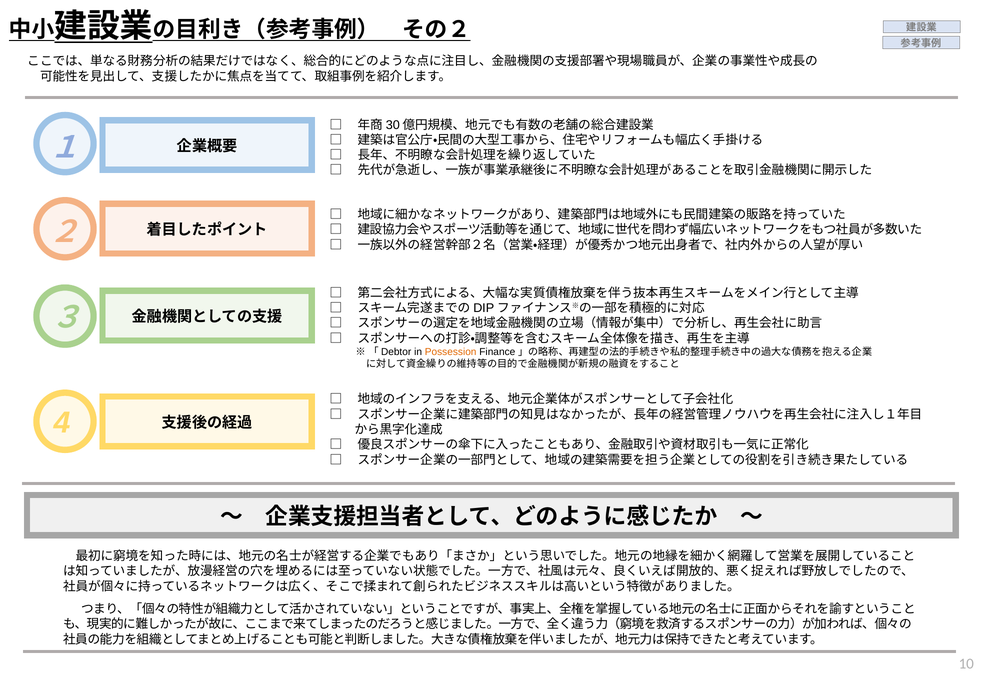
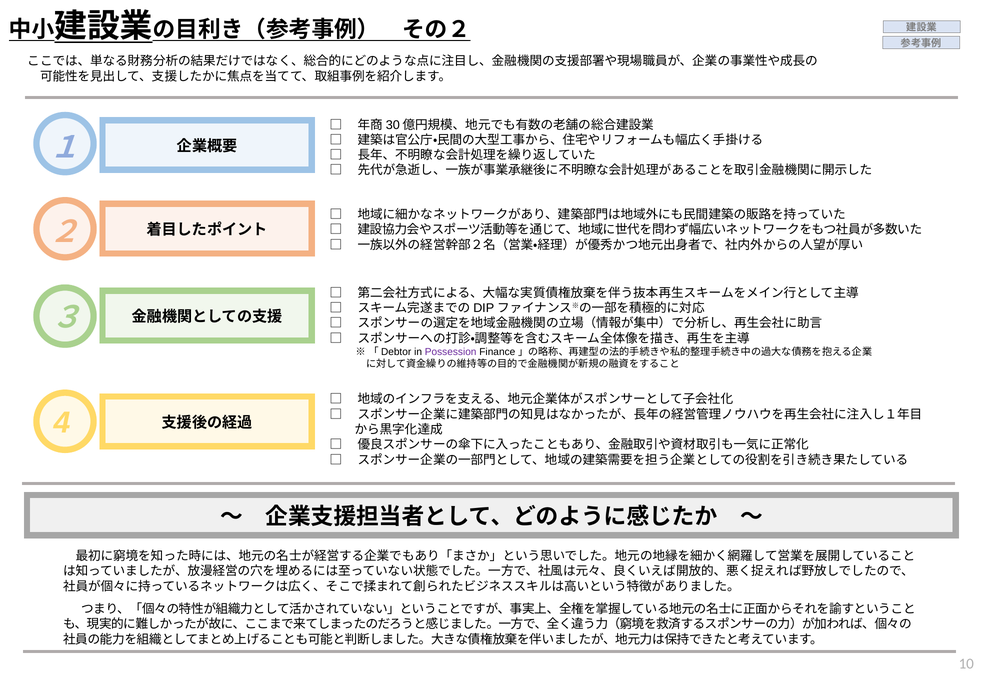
Possession colour: orange -> purple
